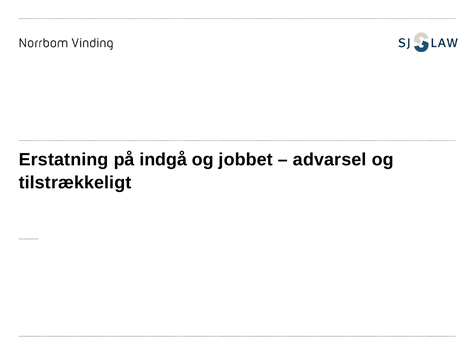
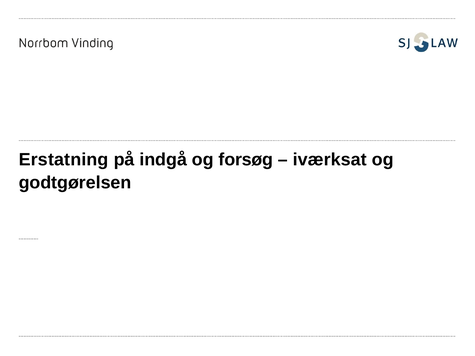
jobbet: jobbet -> forsøg
advarsel: advarsel -> iværksat
tilstrækkeligt: tilstrækkeligt -> godtgørelsen
